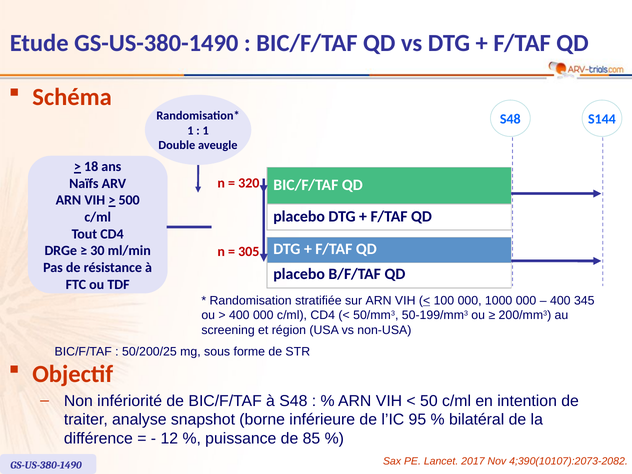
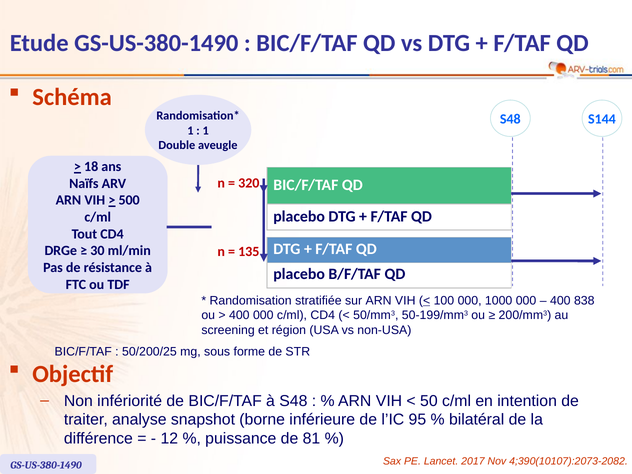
305: 305 -> 135
345: 345 -> 838
85: 85 -> 81
